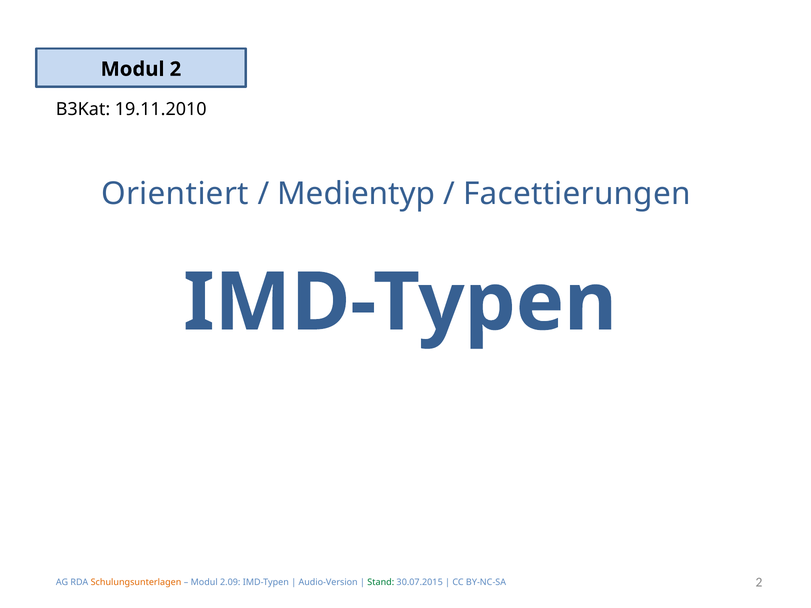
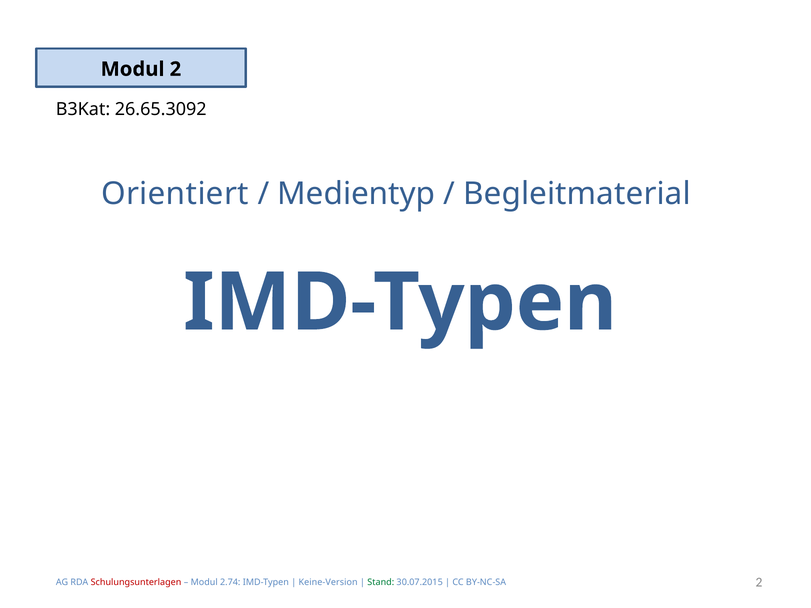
19.11.2010: 19.11.2010 -> 26.65.3092
Facettierungen: Facettierungen -> Begleitmaterial
Schulungsunterlagen colour: orange -> red
2.09: 2.09 -> 2.74
Audio-Version: Audio-Version -> Keine-Version
